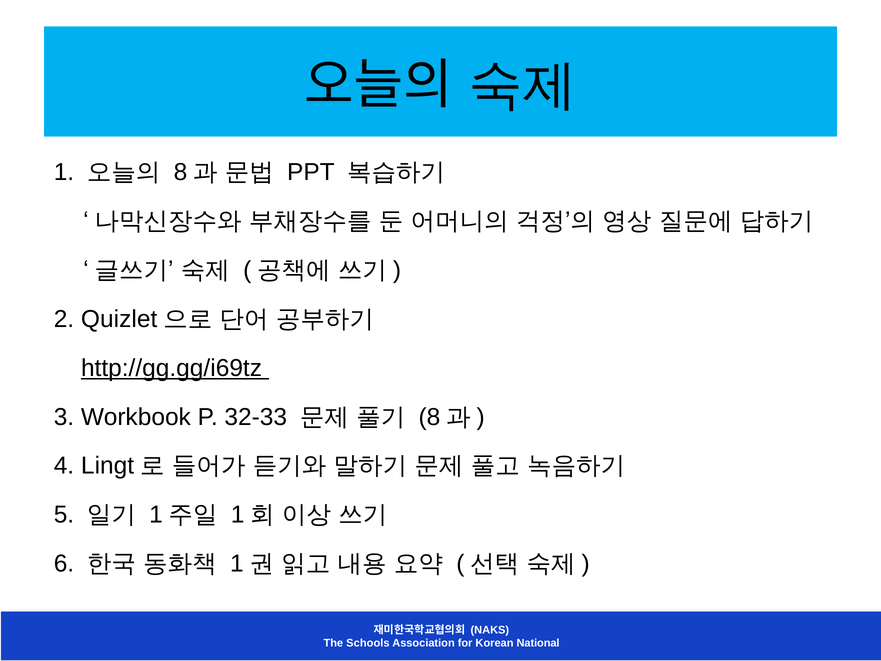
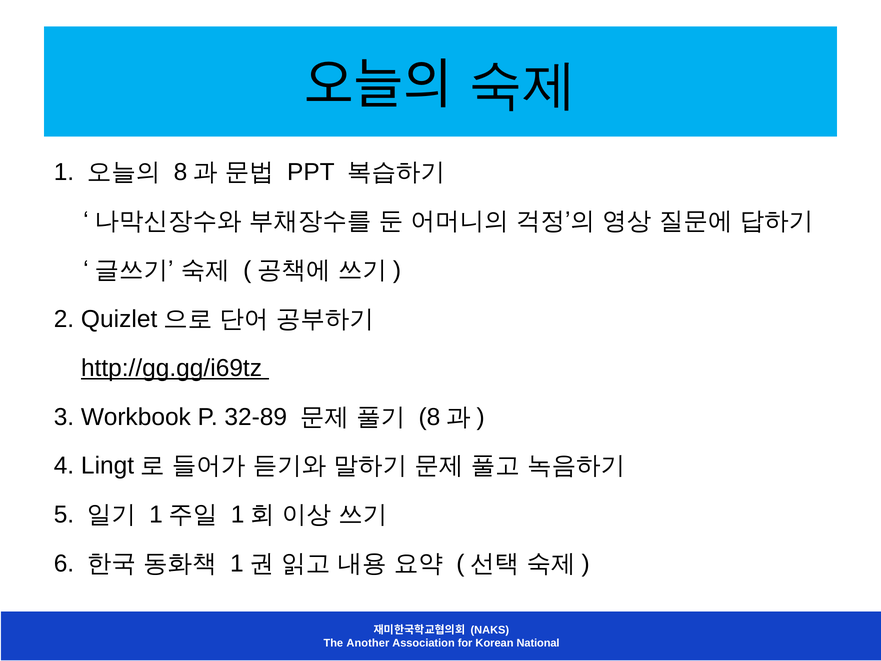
32-33: 32-33 -> 32-89
Schools: Schools -> Another
